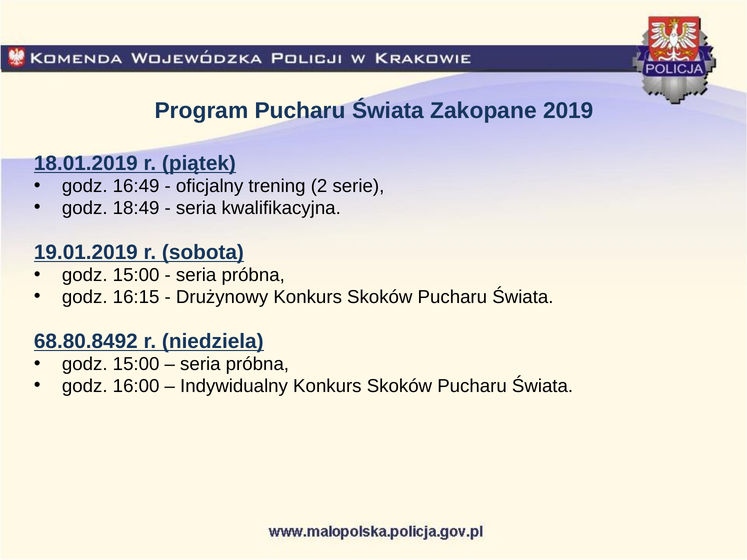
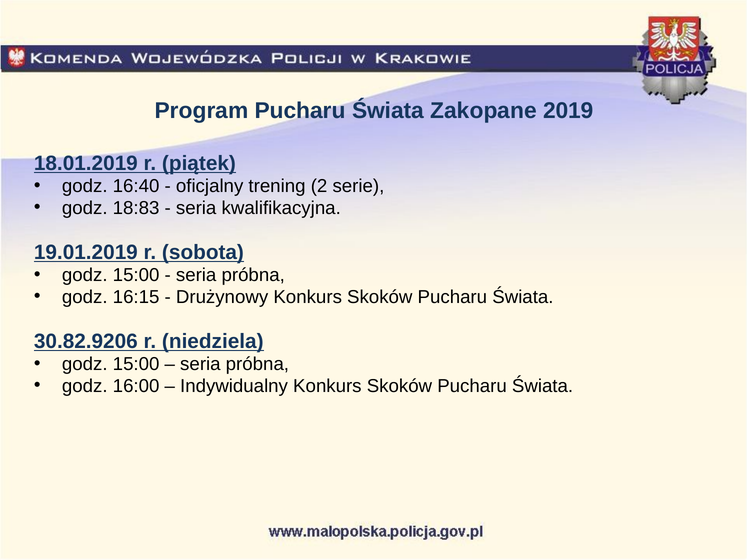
16:49: 16:49 -> 16:40
18:49: 18:49 -> 18:83
68.80.8492: 68.80.8492 -> 30.82.9206
